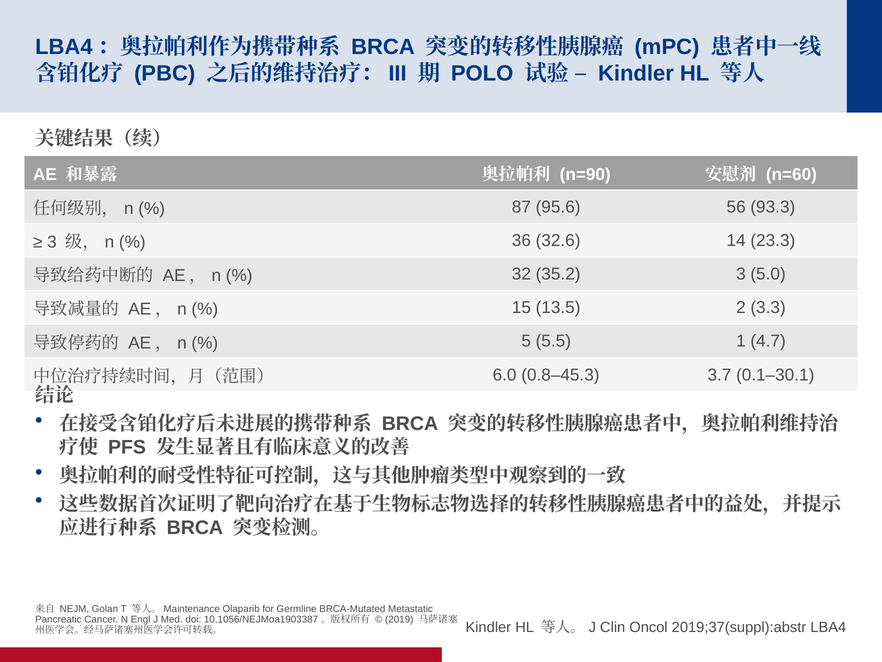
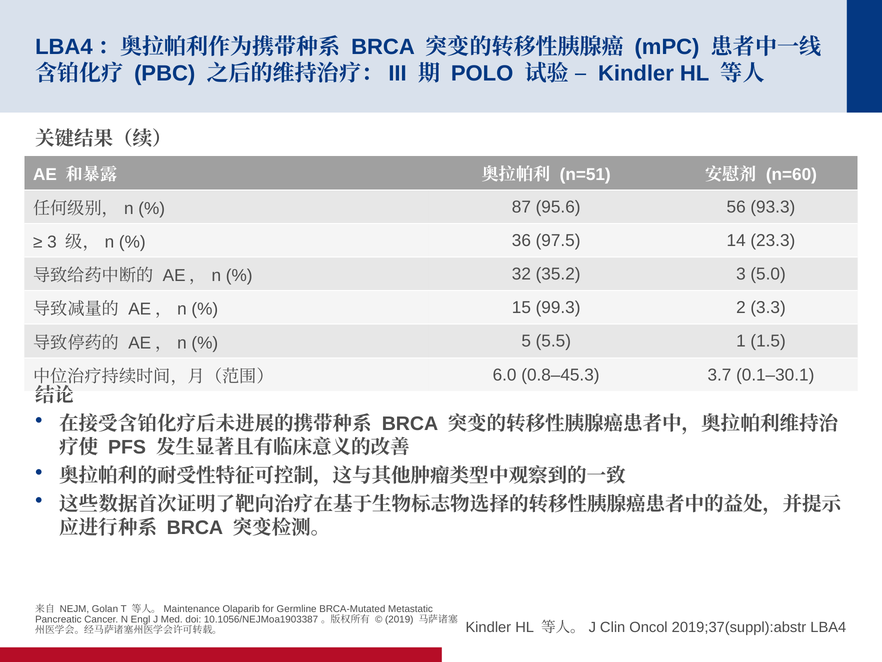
n=90: n=90 -> n=51
32.6: 32.6 -> 97.5
13.5: 13.5 -> 99.3
4.7: 4.7 -> 1.5
